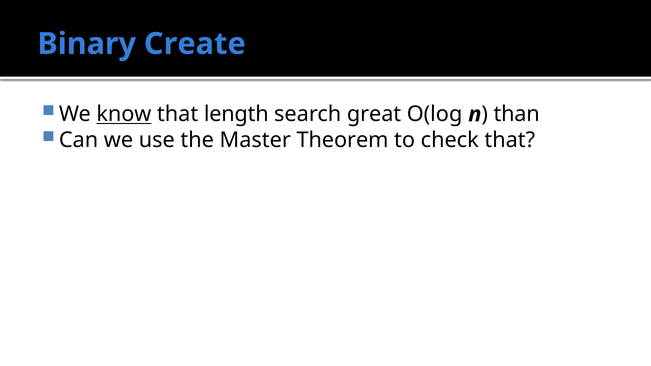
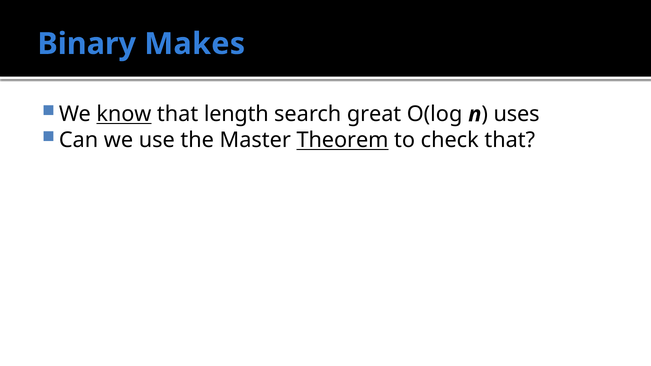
Create: Create -> Makes
than: than -> uses
Theorem underline: none -> present
